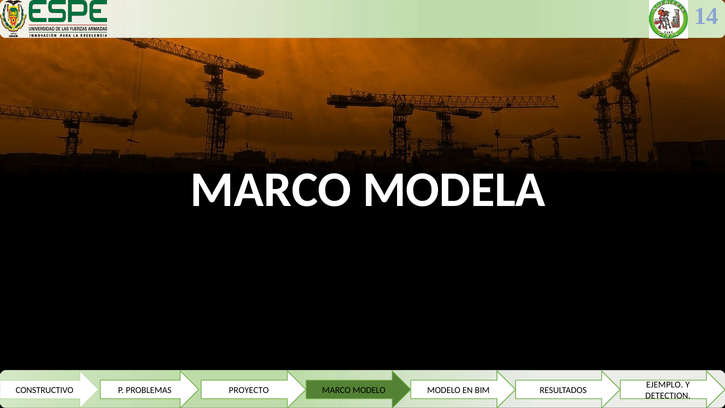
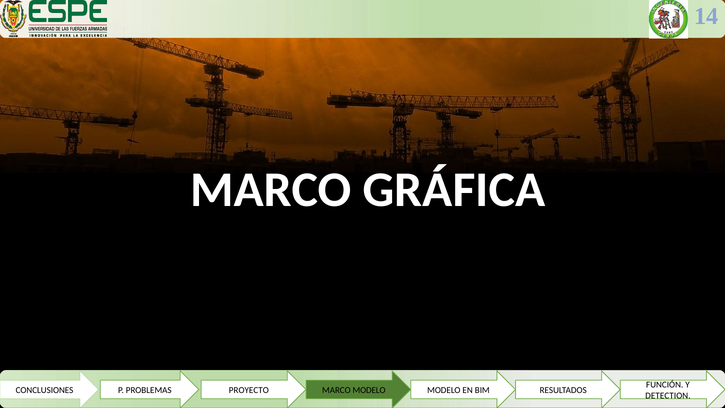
MODELA: MODELA -> GRÁFICA
EJEMPLO: EJEMPLO -> FUNCIÓN
CONSTRUCTIVO: CONSTRUCTIVO -> CONCLUSIONES
